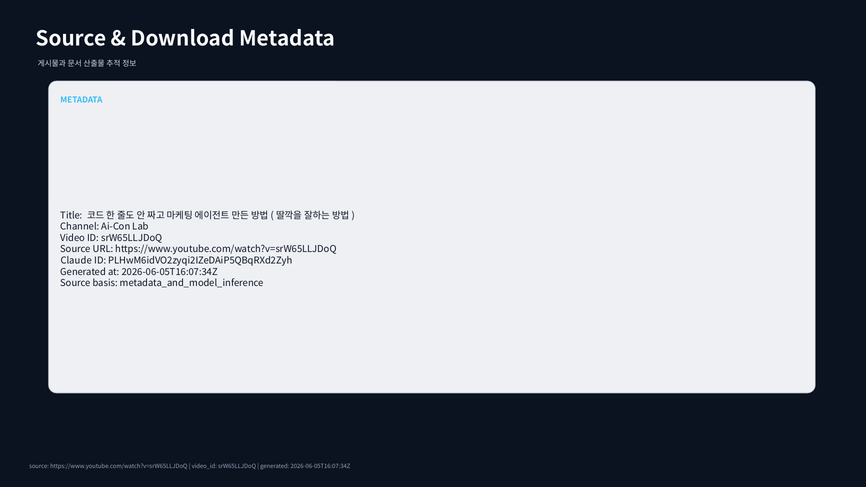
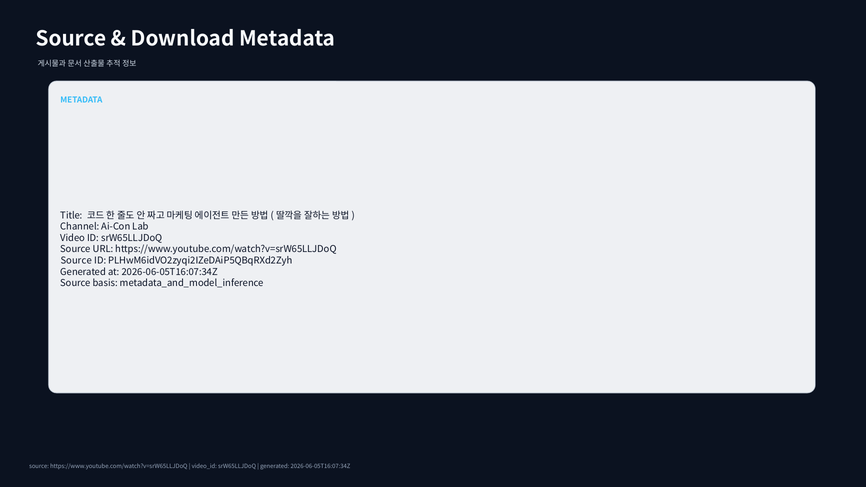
Claude at (76, 261): Claude -> Source
